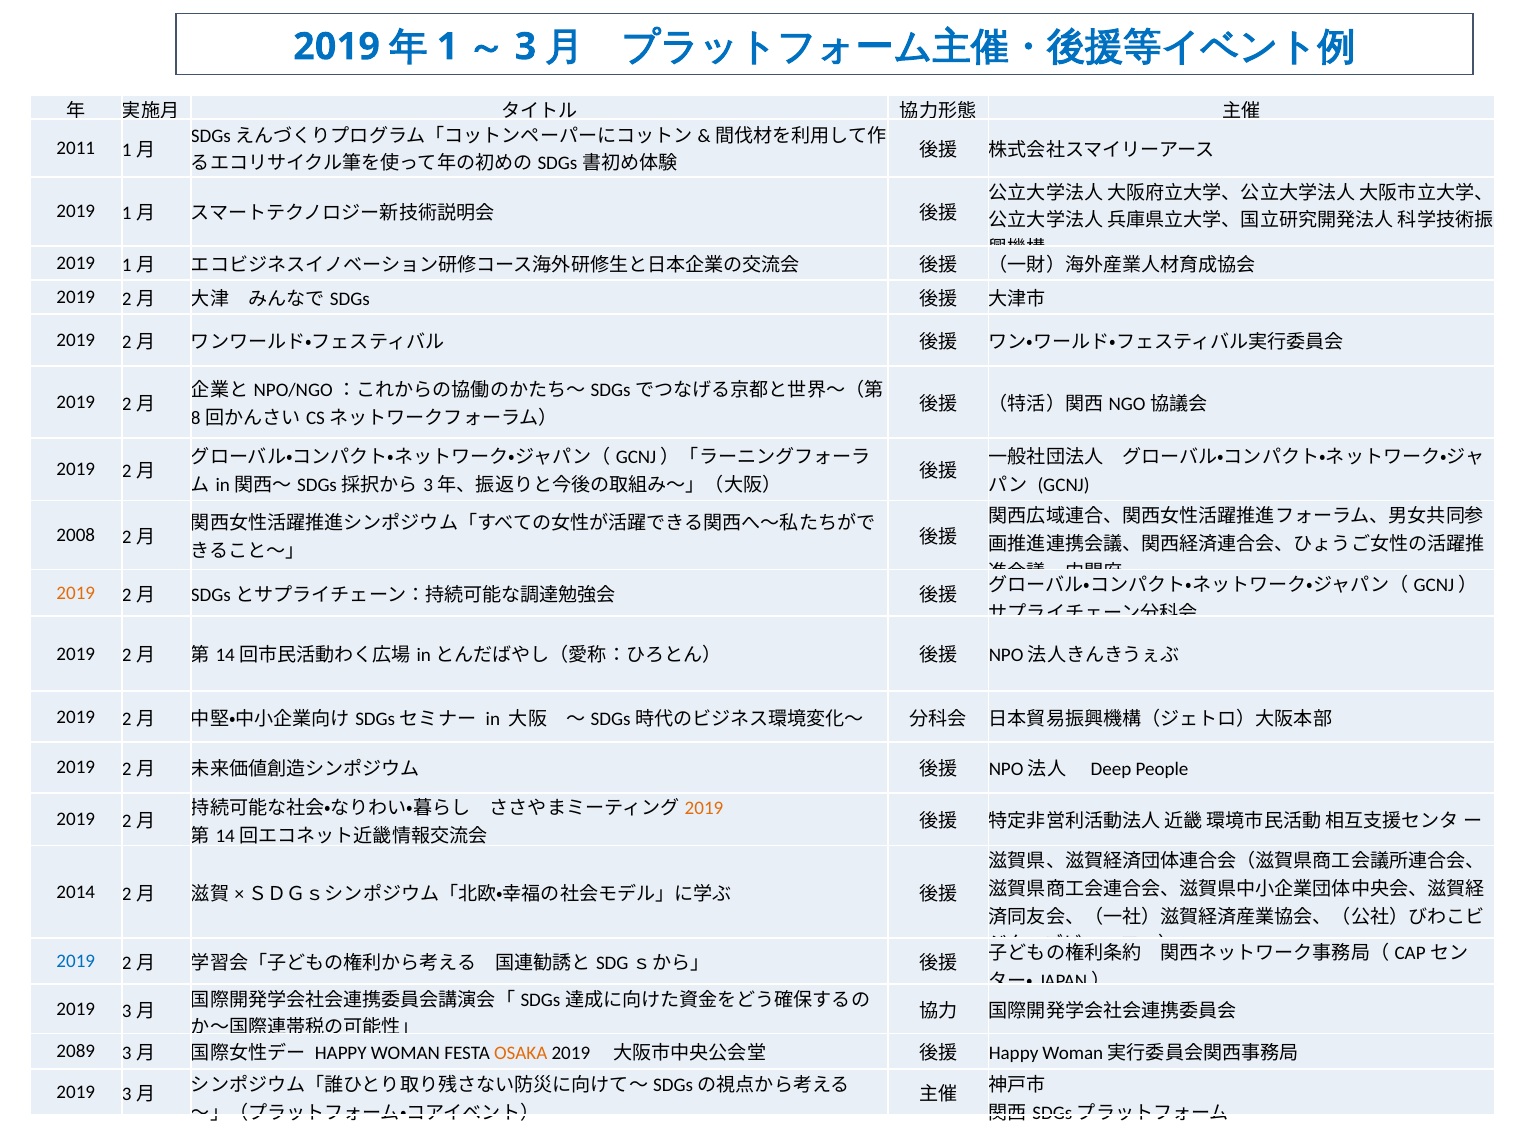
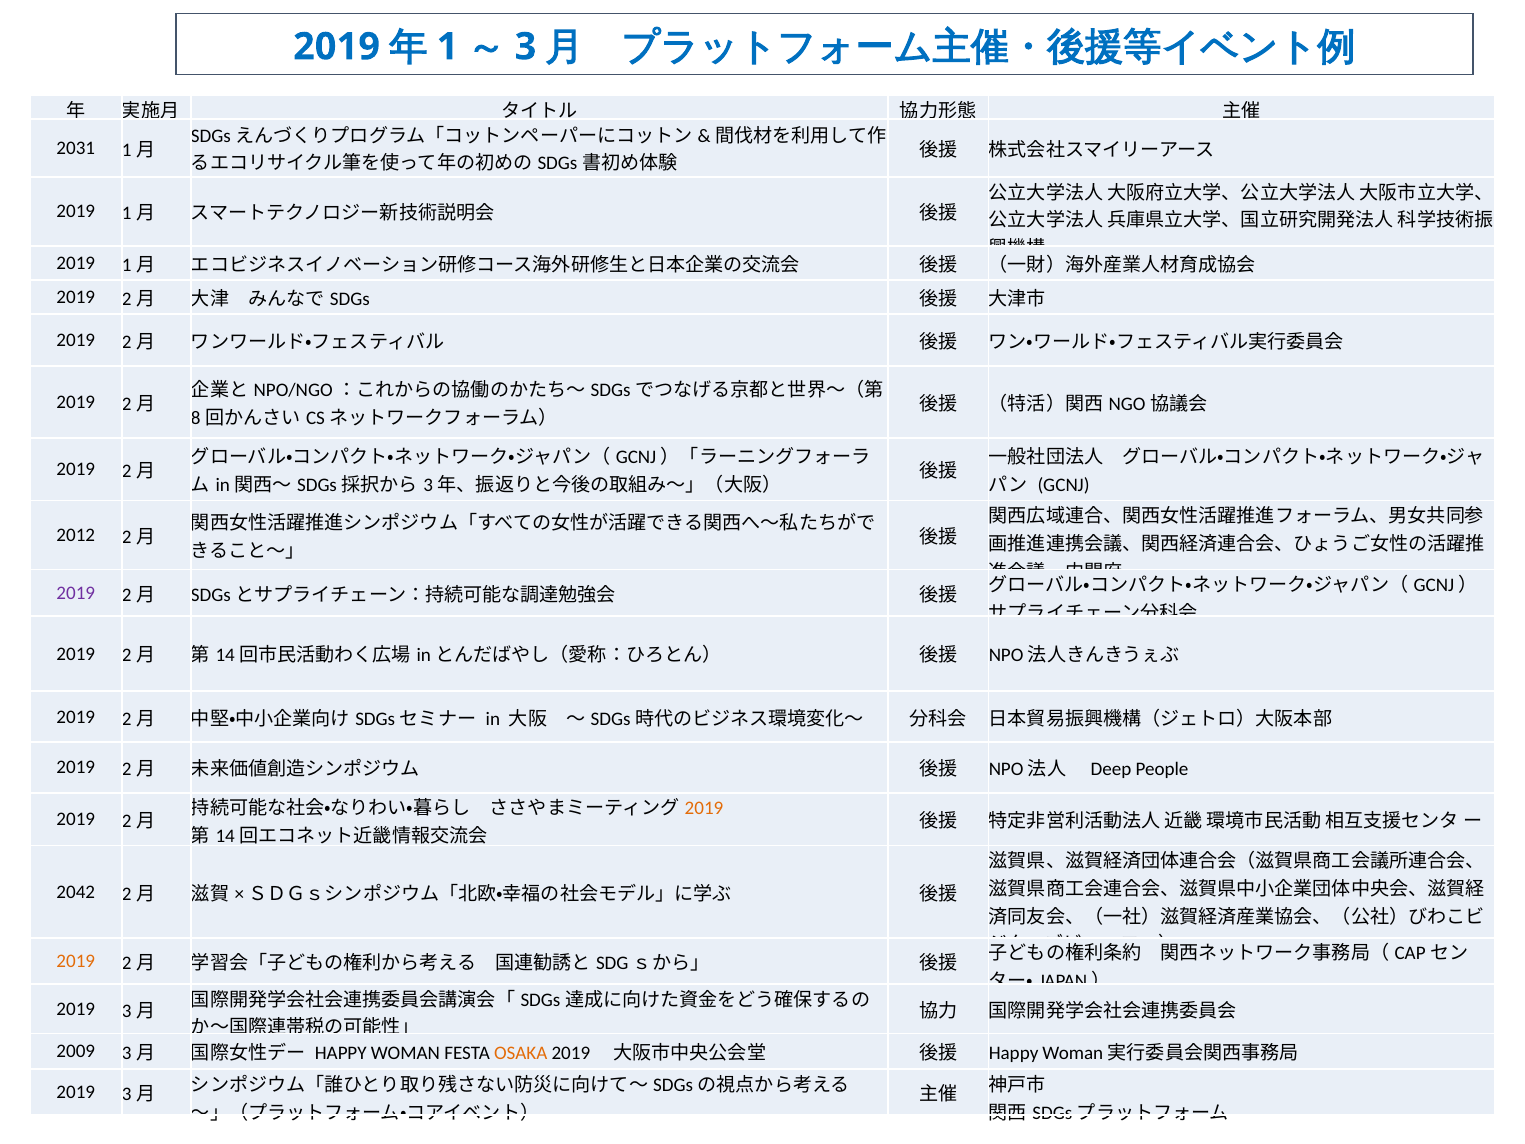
2011: 2011 -> 2031
2008: 2008 -> 2012
2019 at (76, 593) colour: orange -> purple
2014: 2014 -> 2042
2019 at (76, 961) colour: blue -> orange
2089: 2089 -> 2009
